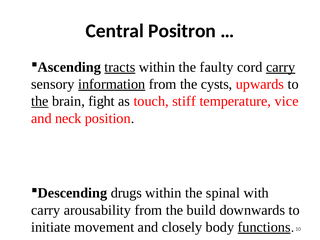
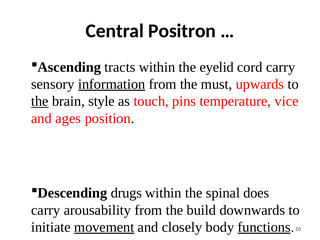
tracts underline: present -> none
faulty: faulty -> eyelid
carry at (281, 67) underline: present -> none
cysts: cysts -> must
fight: fight -> style
stiff: stiff -> pins
neck: neck -> ages
with: with -> does
movement underline: none -> present
